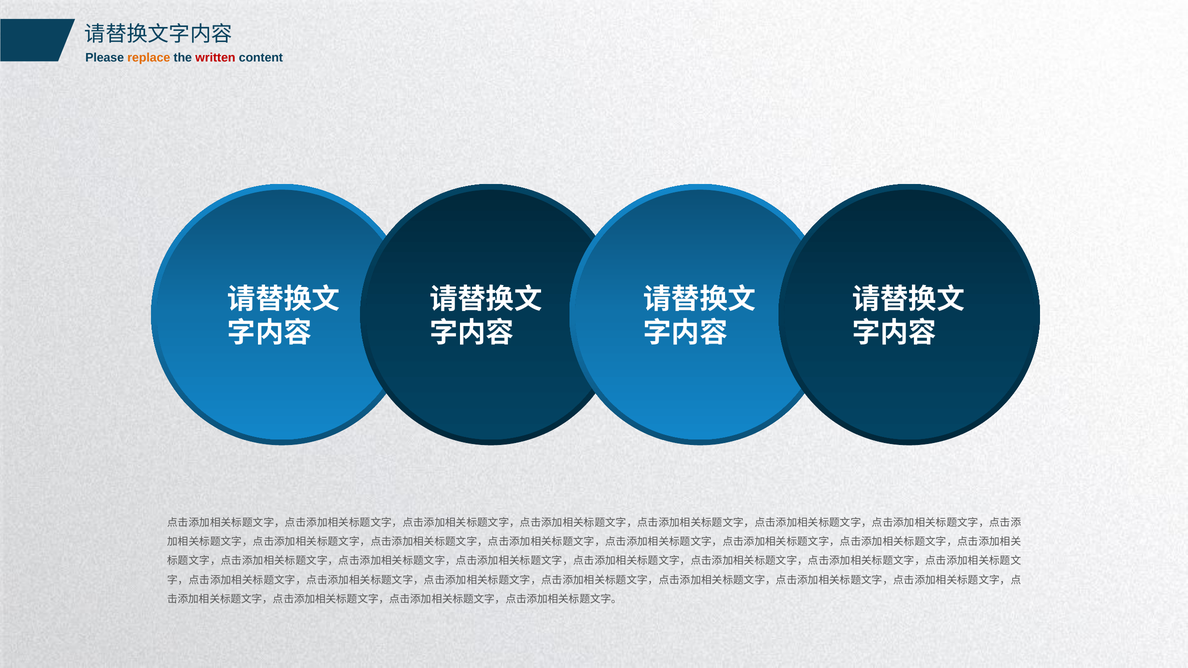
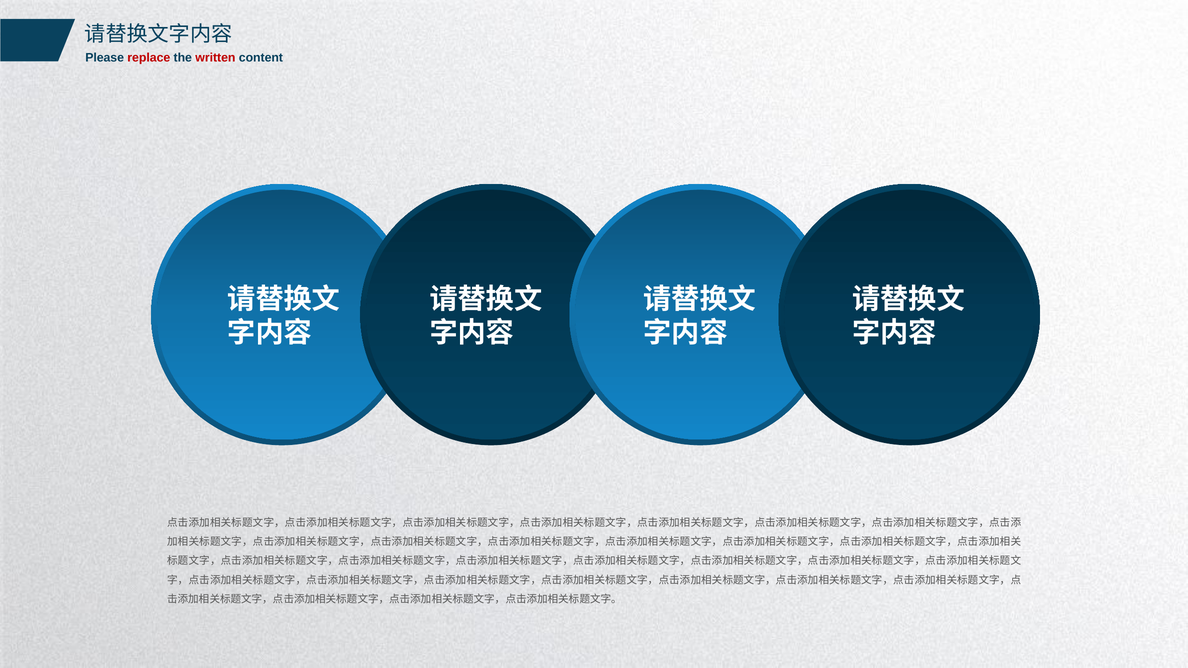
replace colour: orange -> red
